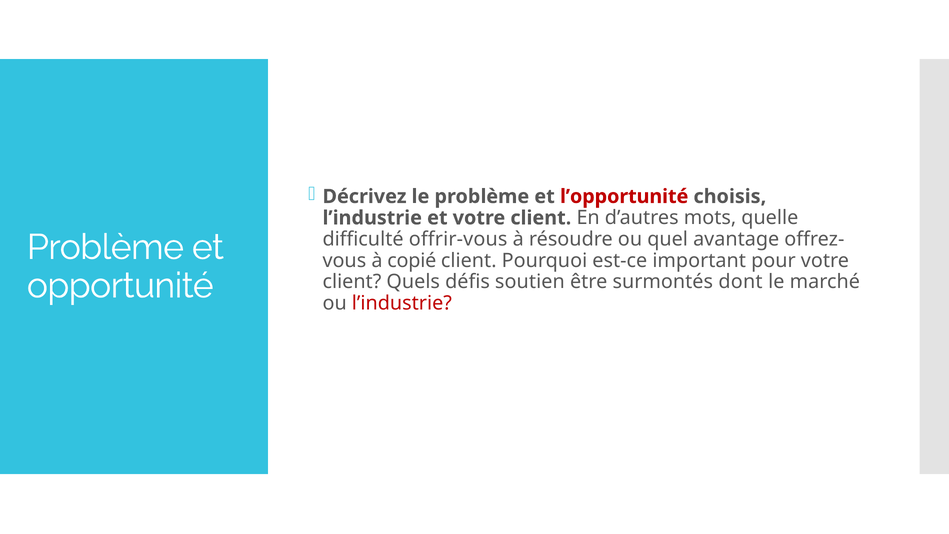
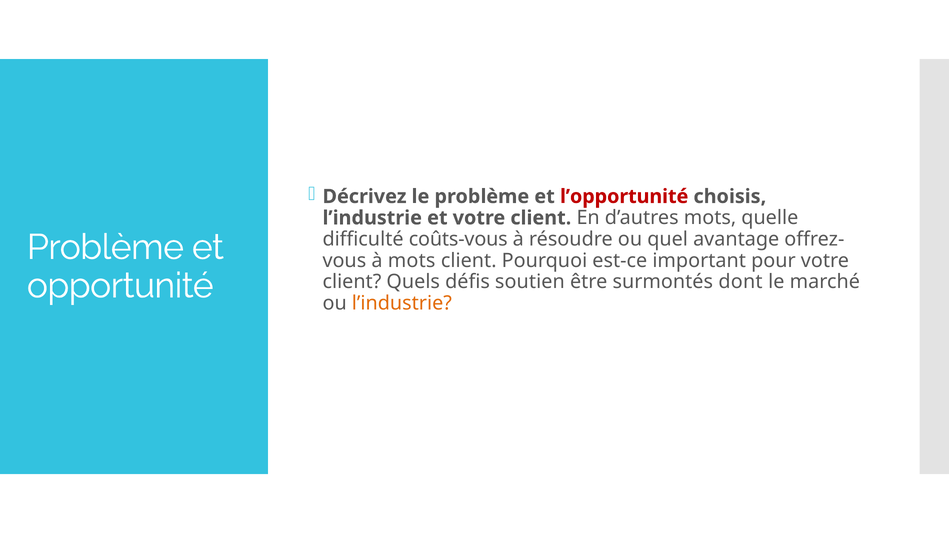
offrir-vous: offrir-vous -> coûts-vous
à copié: copié -> mots
l’industrie at (402, 303) colour: red -> orange
